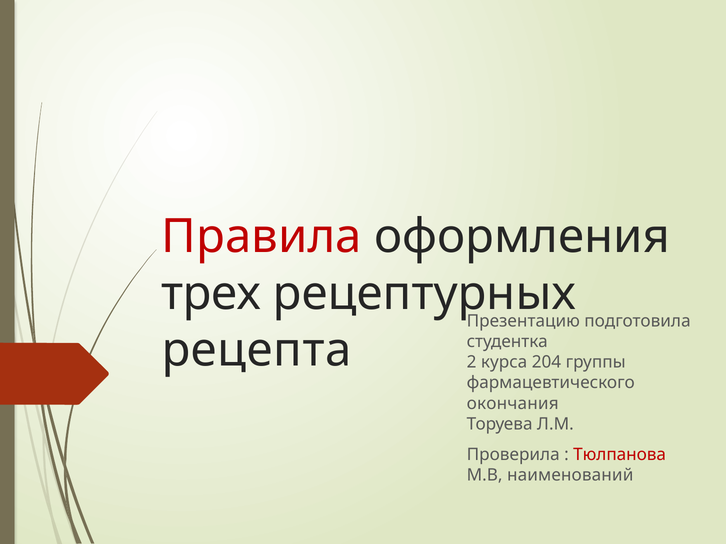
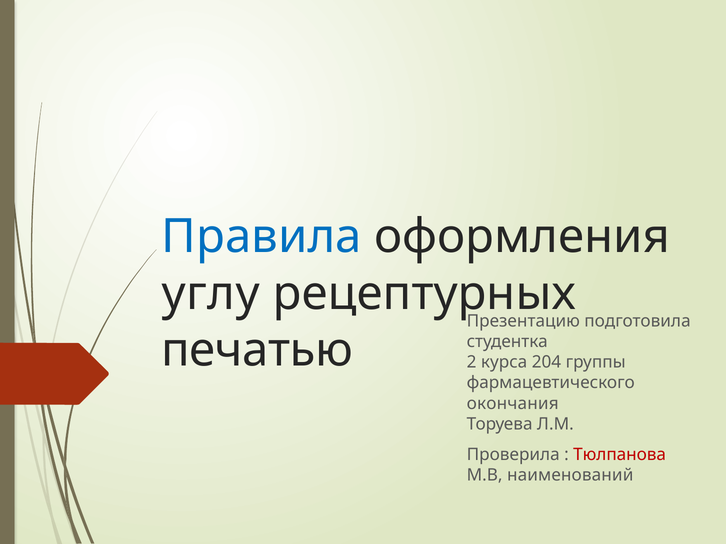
Правила colour: red -> blue
трех: трех -> углу
рецепта: рецепта -> печатью
